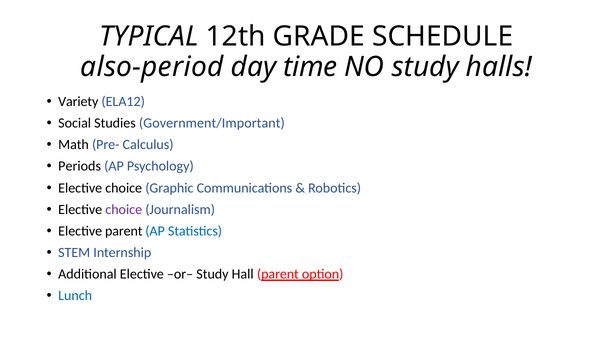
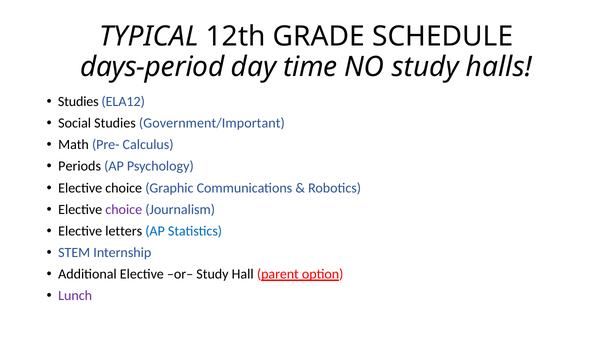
also-period: also-period -> days-period
Variety at (78, 102): Variety -> Studies
Elective parent: parent -> letters
Lunch colour: blue -> purple
